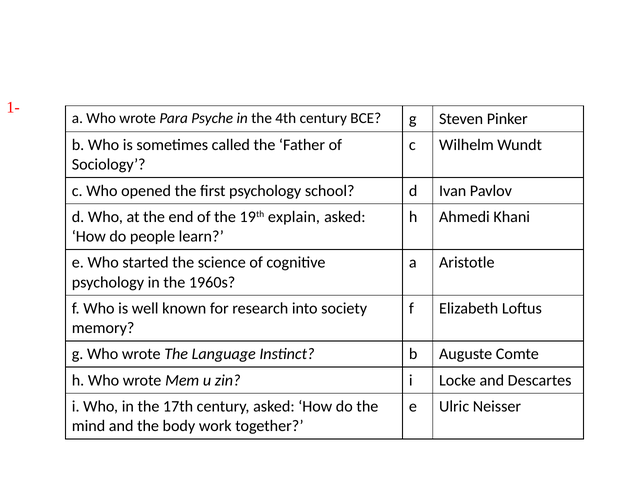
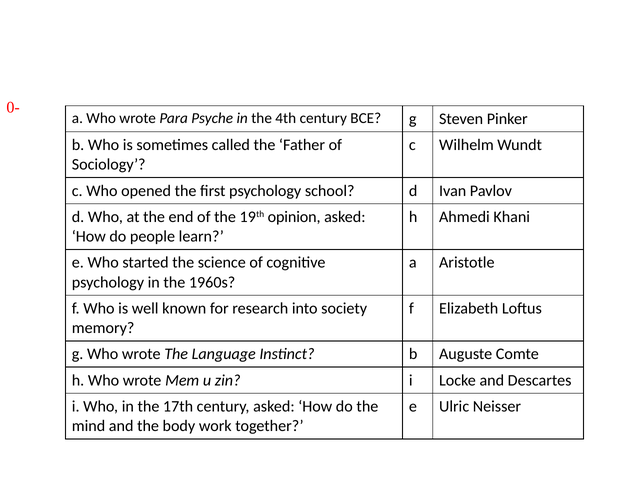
1-: 1- -> 0-
explain: explain -> opinion
